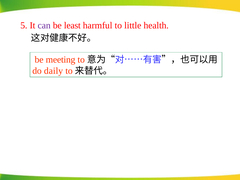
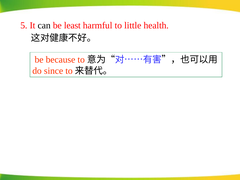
can colour: purple -> black
meeting: meeting -> because
daily: daily -> since
